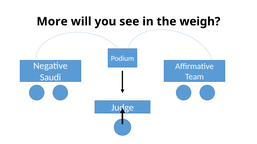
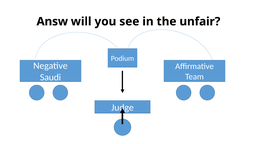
More: More -> Answ
weigh: weigh -> unfair
